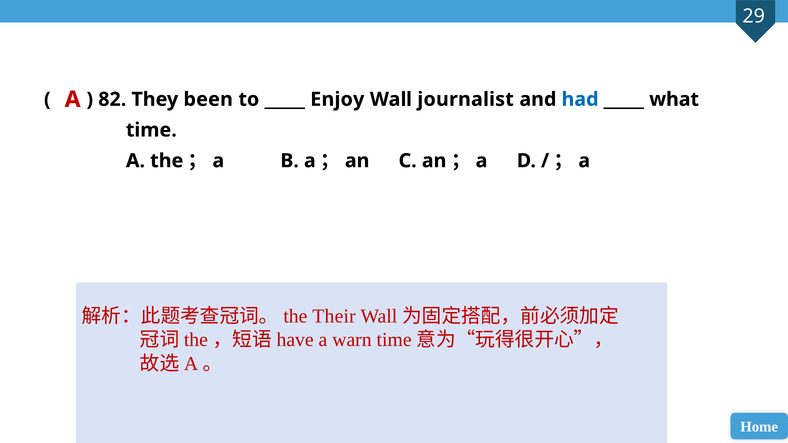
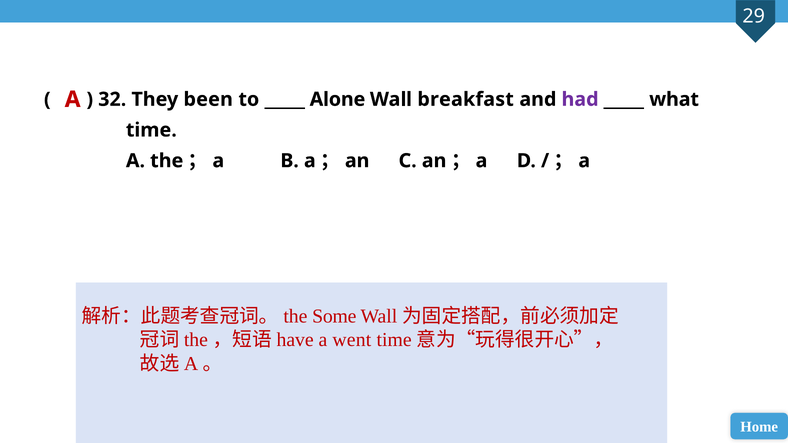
82: 82 -> 32
Enjoy: Enjoy -> Alone
journalist: journalist -> breakfast
had colour: blue -> purple
Their: Their -> Some
warn: warn -> went
